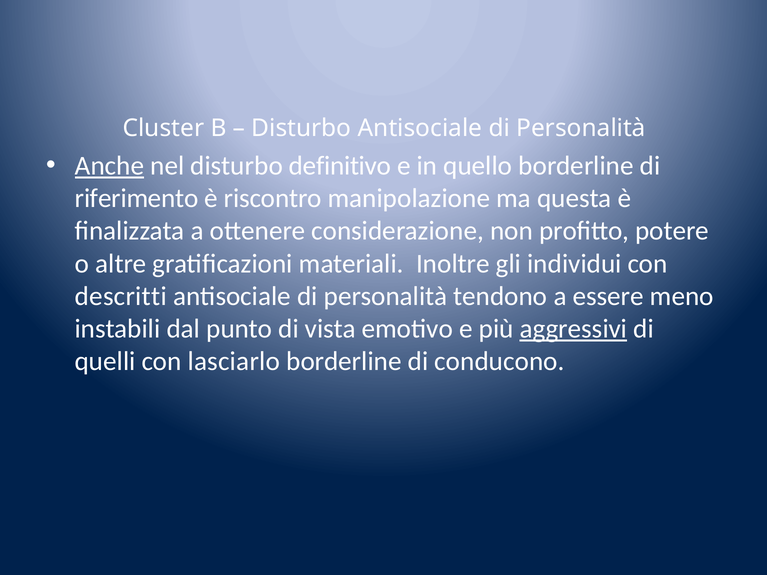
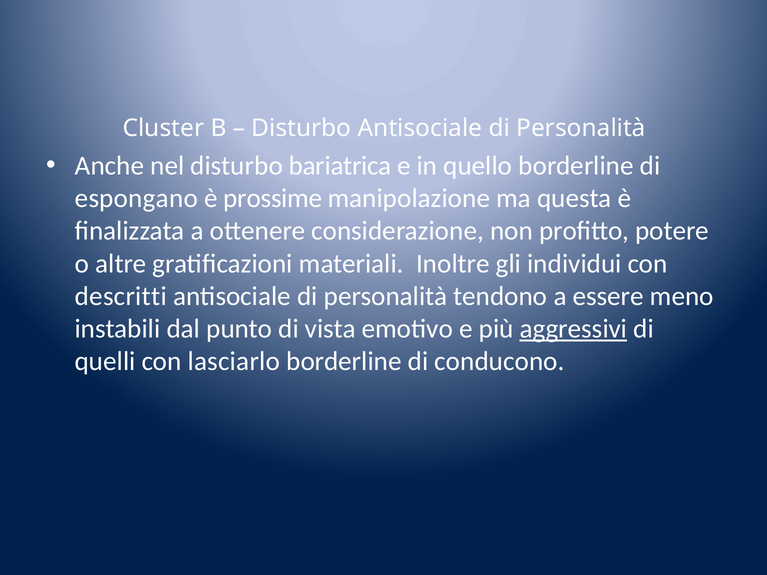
Anche underline: present -> none
definitivo: definitivo -> bariatrica
riferimento: riferimento -> espongano
riscontro: riscontro -> prossime
